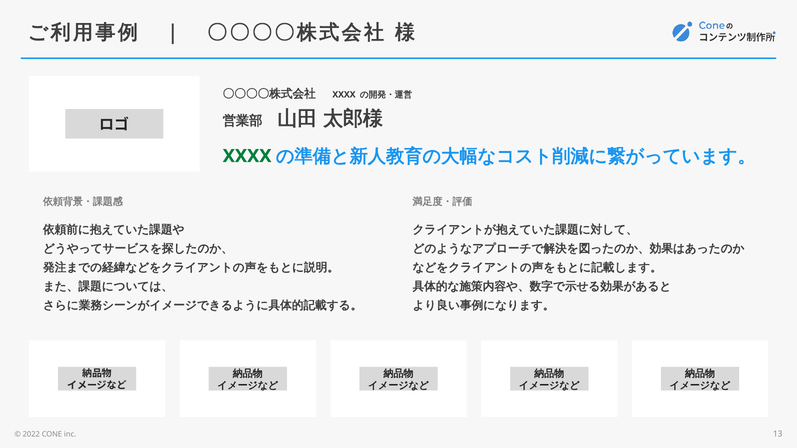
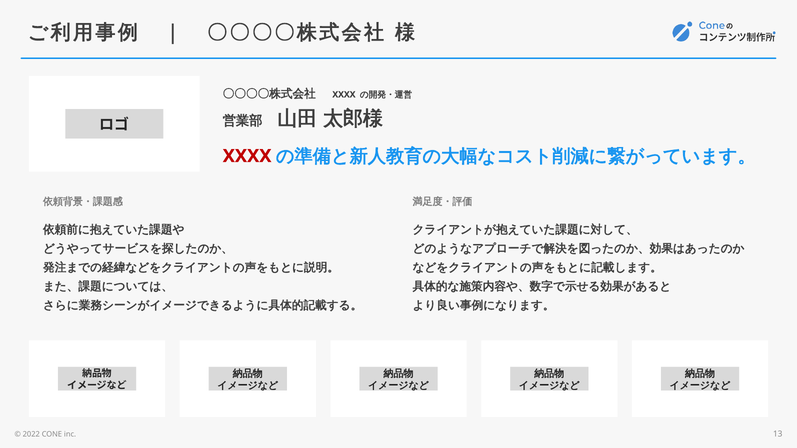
XXXX at (247, 156) colour: green -> red
